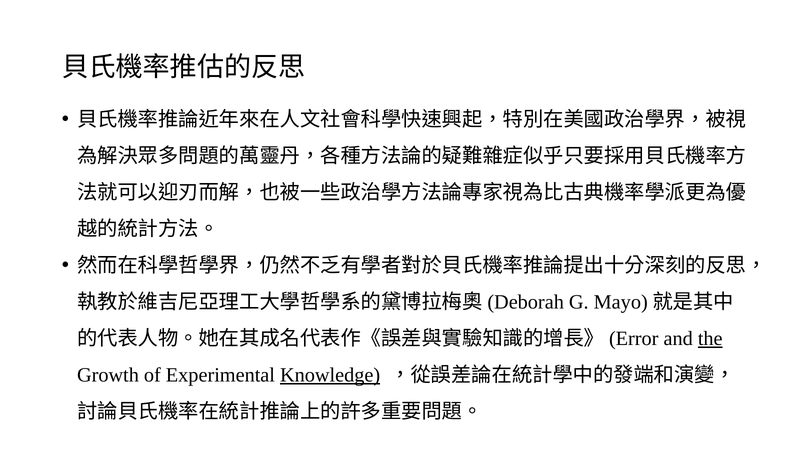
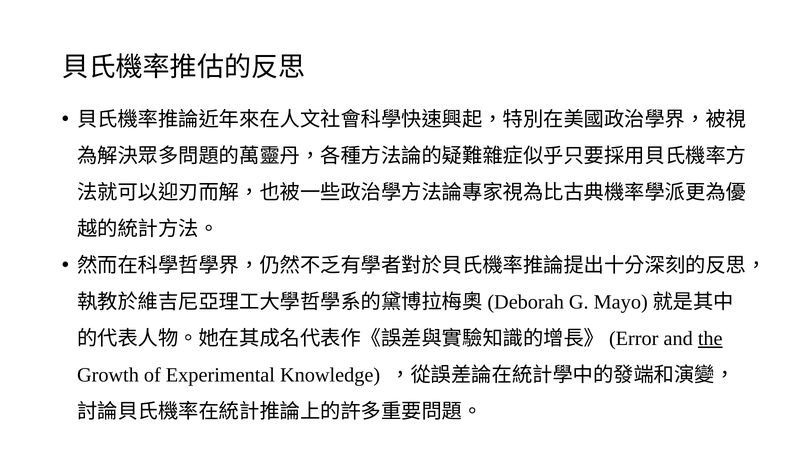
Knowledge underline: present -> none
